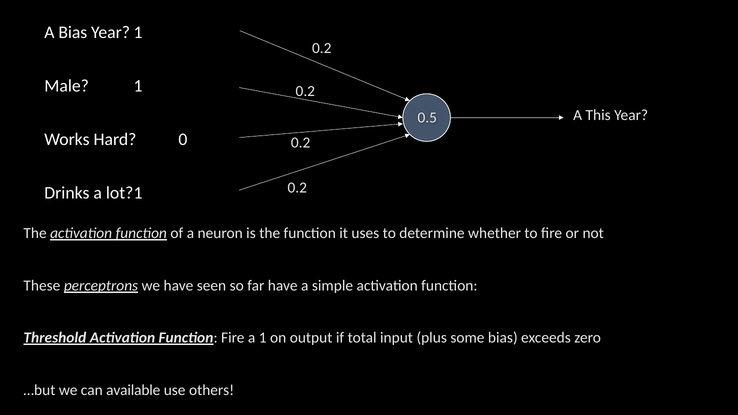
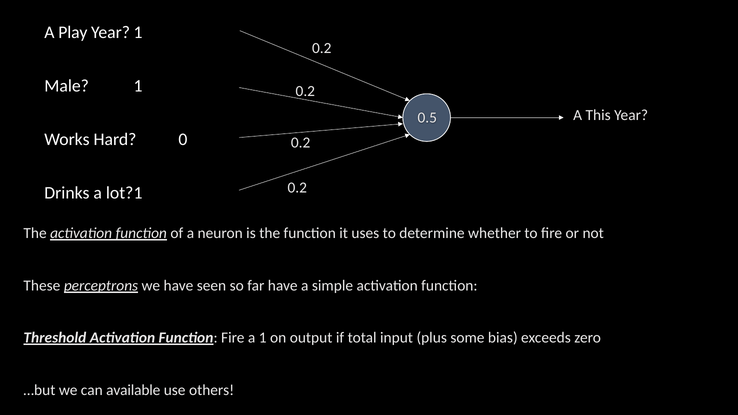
A Bias: Bias -> Play
